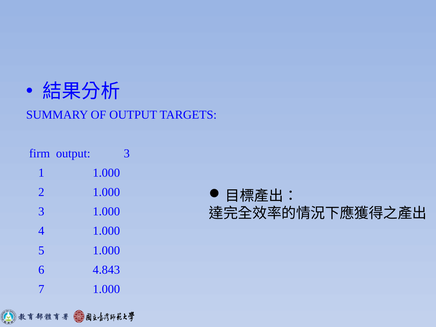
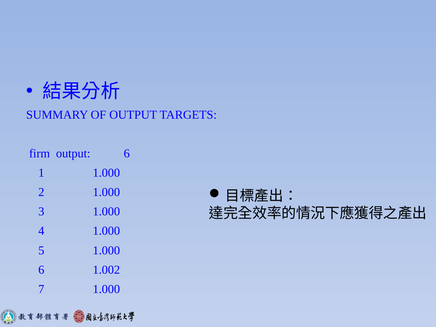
output 3: 3 -> 6
4.843: 4.843 -> 1.002
